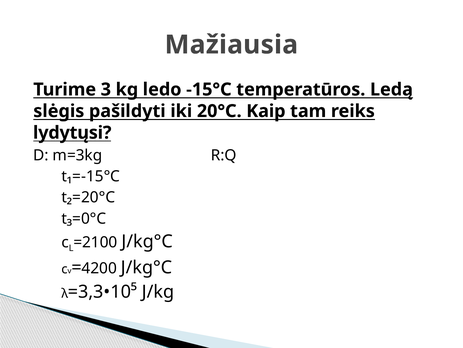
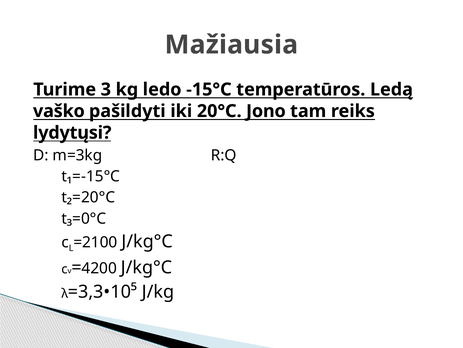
slėgis: slėgis -> vaško
Kaip: Kaip -> Jono
